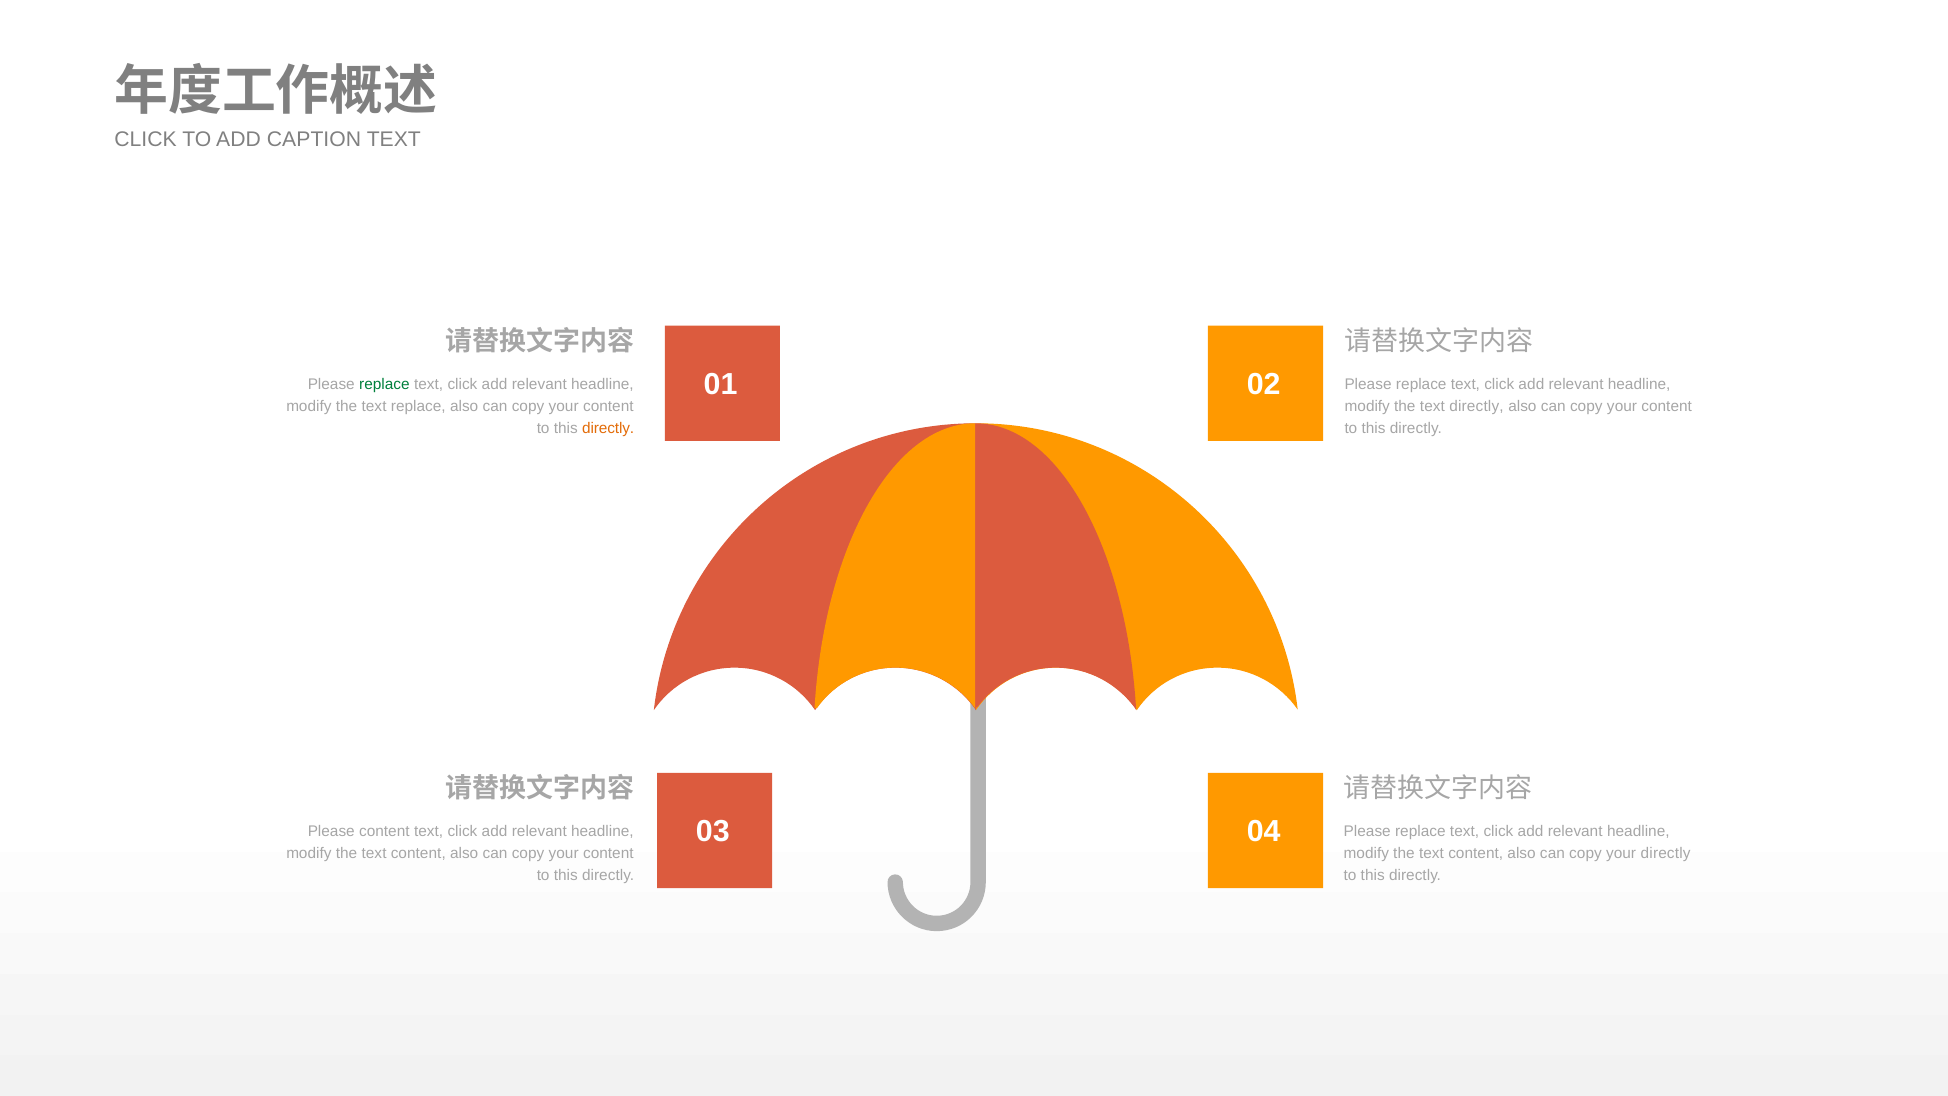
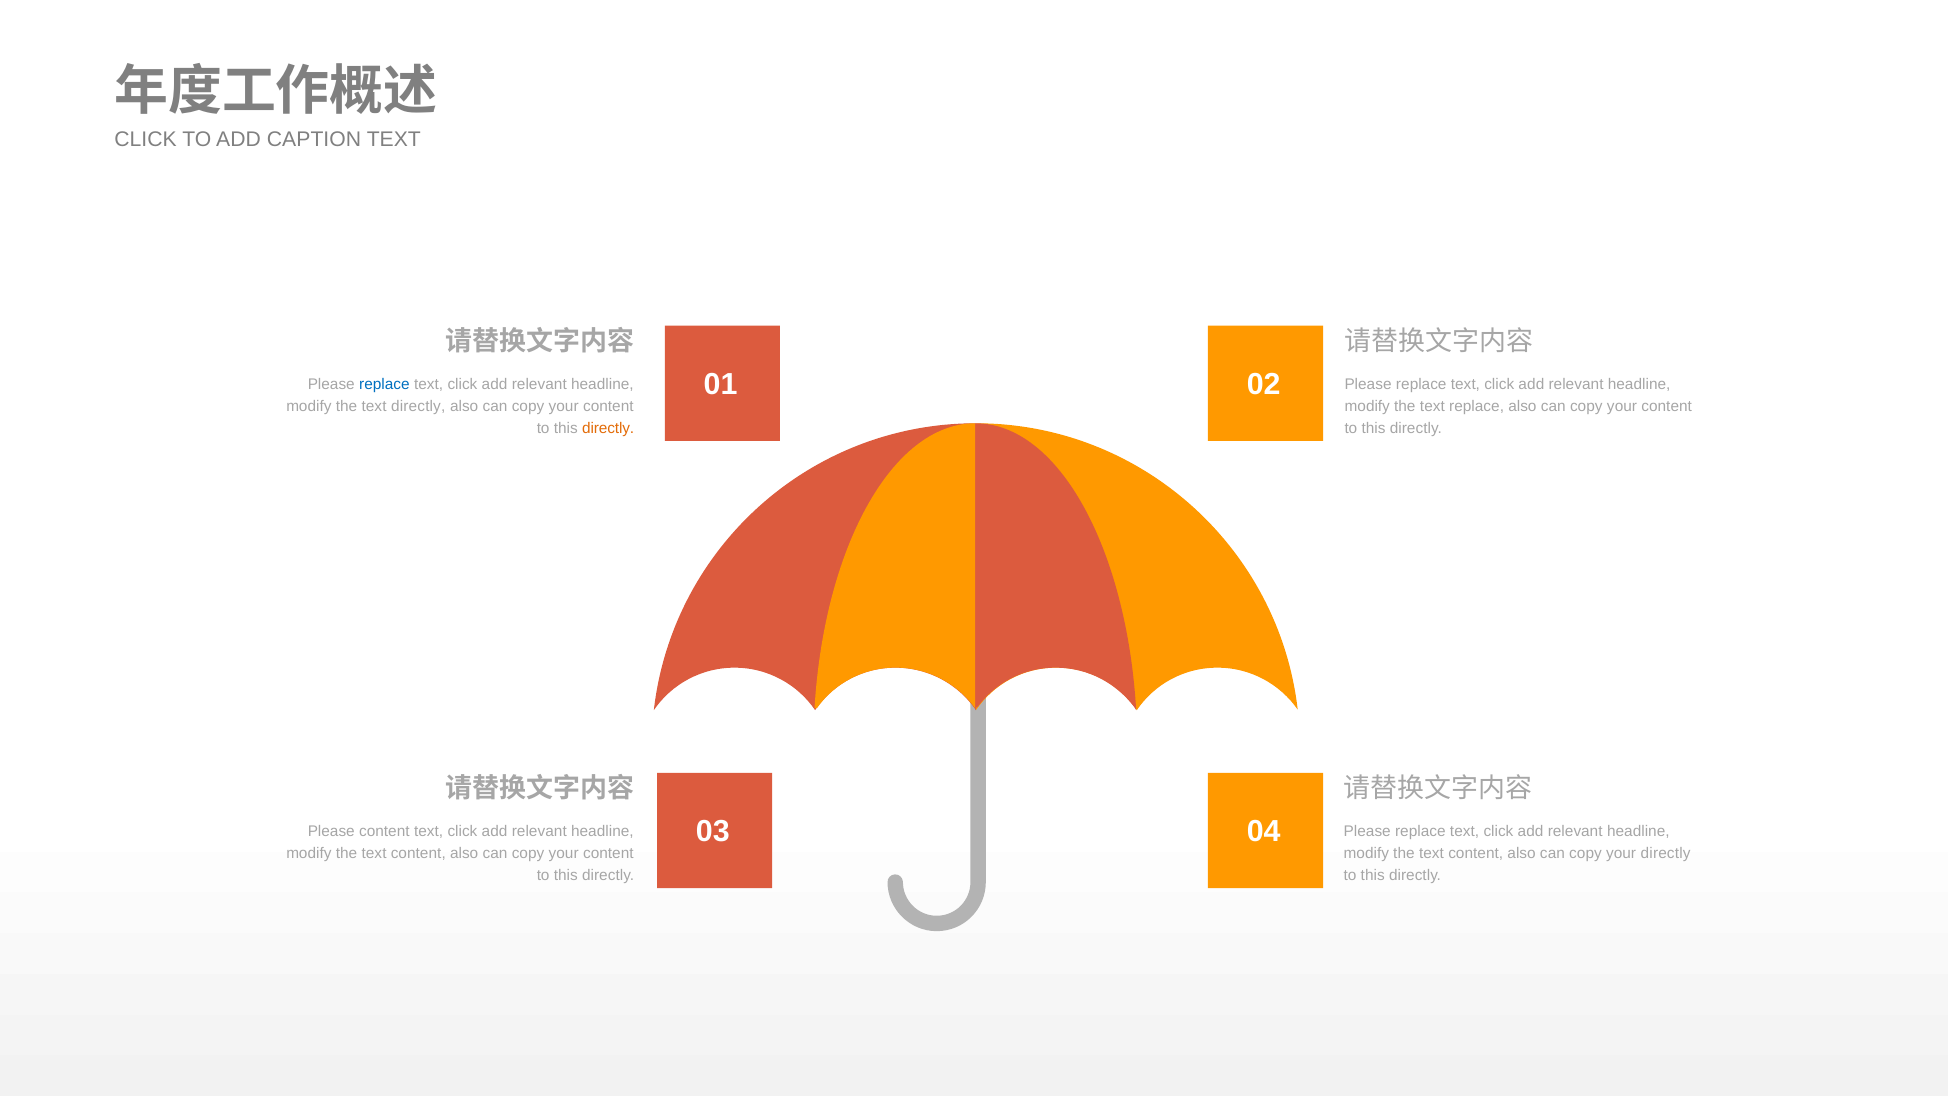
replace at (384, 384) colour: green -> blue
text replace: replace -> directly
text directly: directly -> replace
